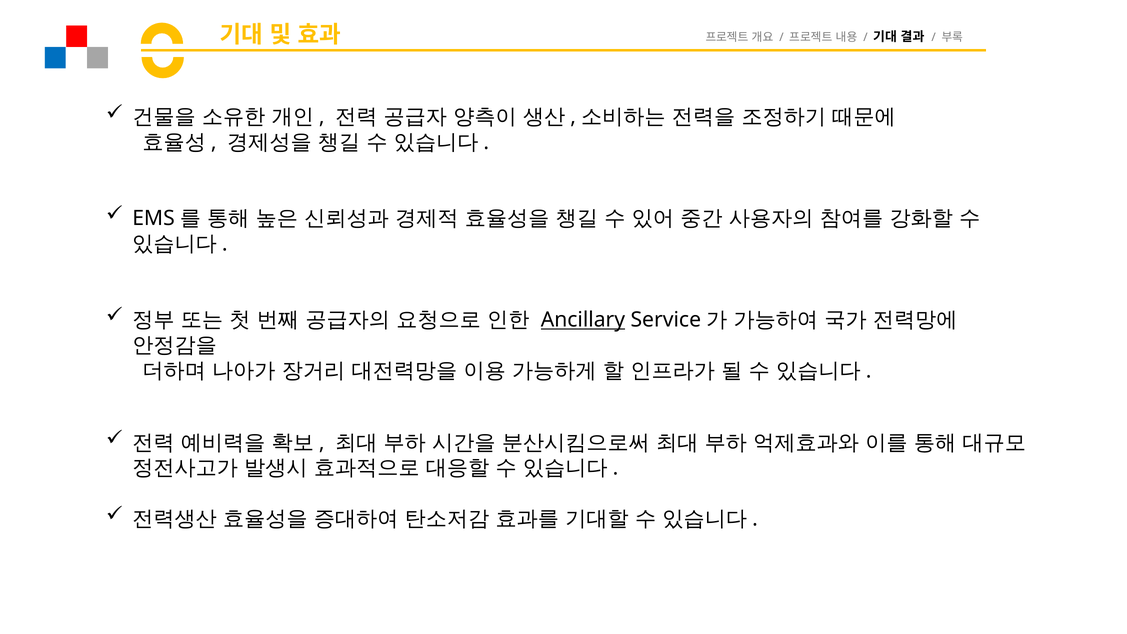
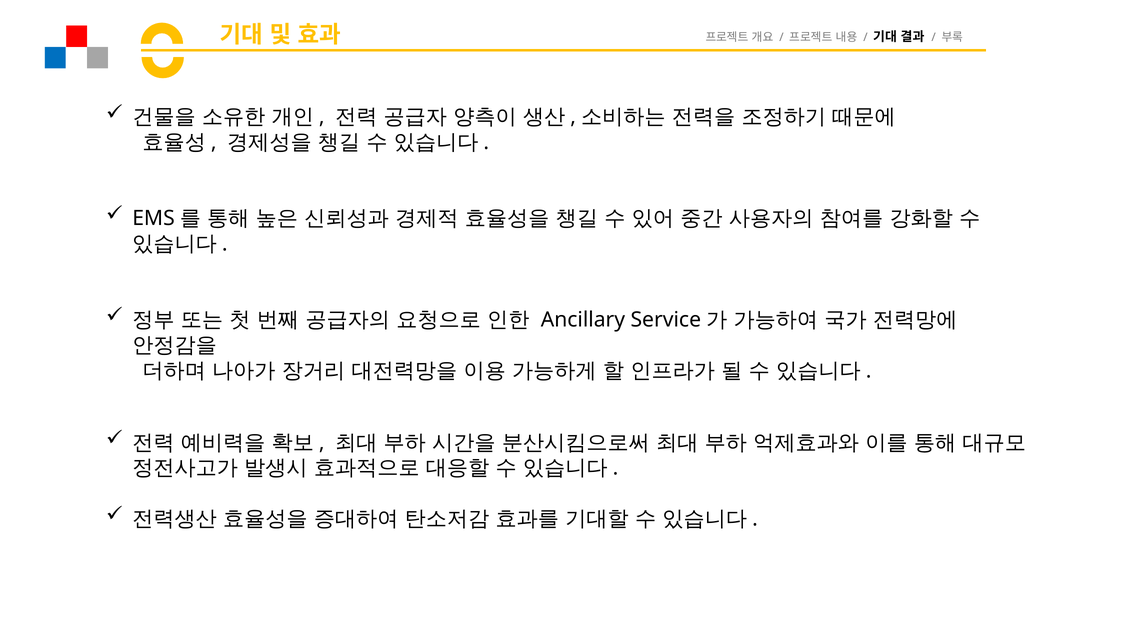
Ancillary underline: present -> none
